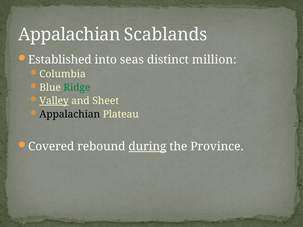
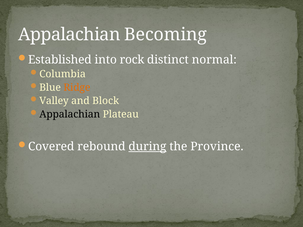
Scablands: Scablands -> Becoming
seas: seas -> rock
million: million -> normal
Ridge colour: green -> orange
Valley underline: present -> none
Sheet: Sheet -> Block
